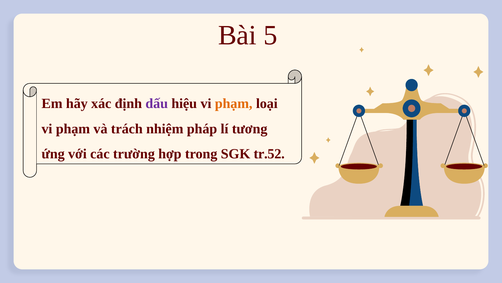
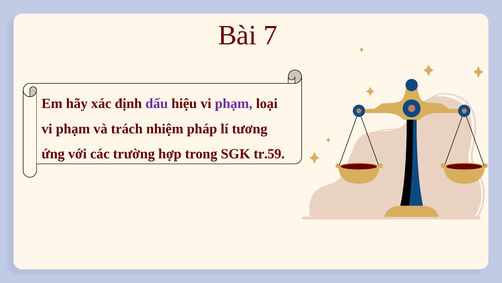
5: 5 -> 7
phạm at (234, 103) colour: orange -> purple
tr.52: tr.52 -> tr.59
